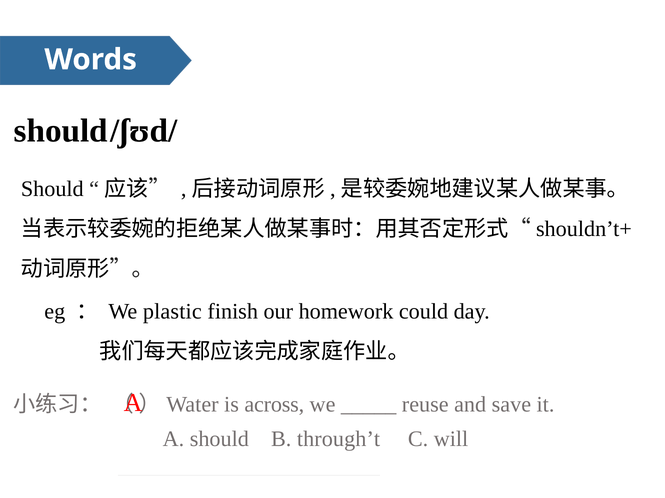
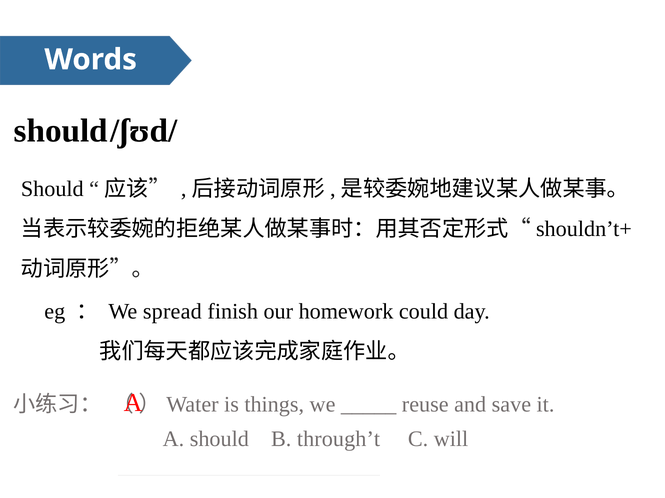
plastic: plastic -> spread
across: across -> things
